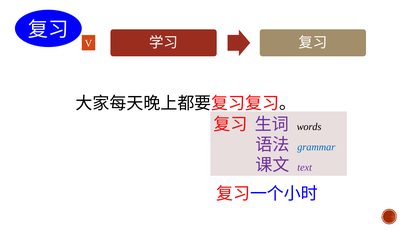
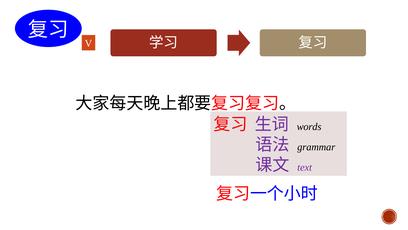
grammar colour: blue -> black
